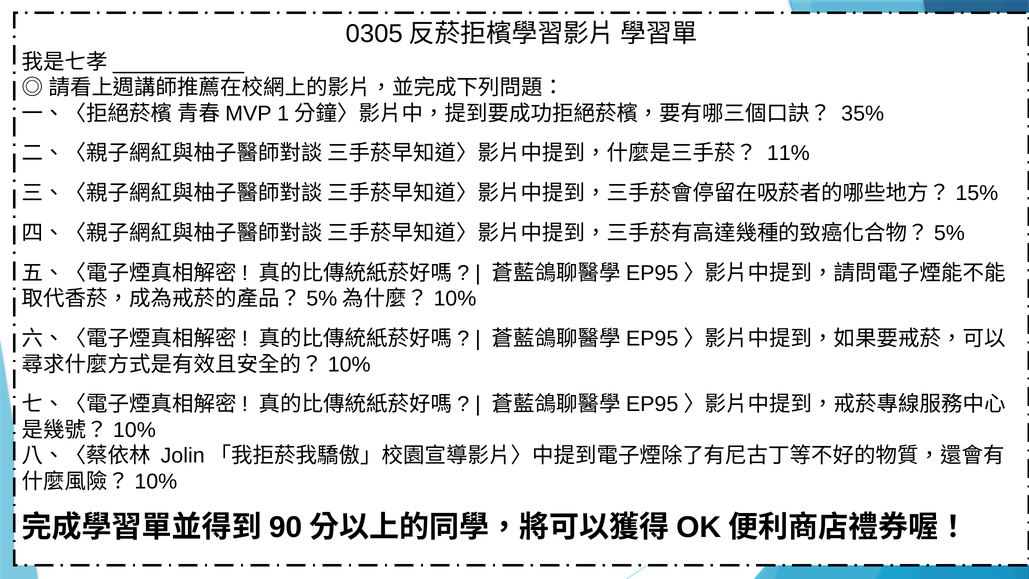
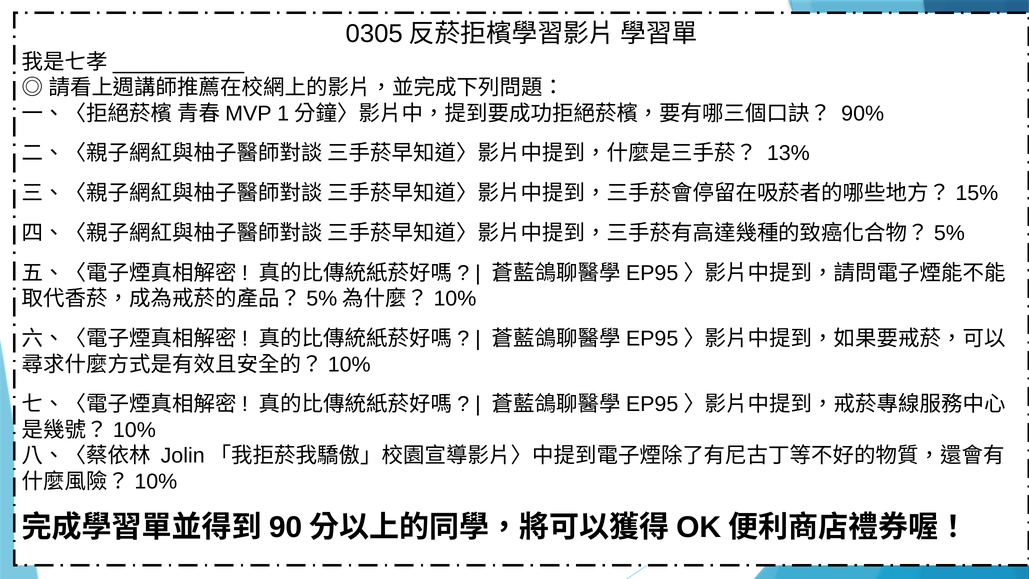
35%: 35% -> 90%
11%: 11% -> 13%
